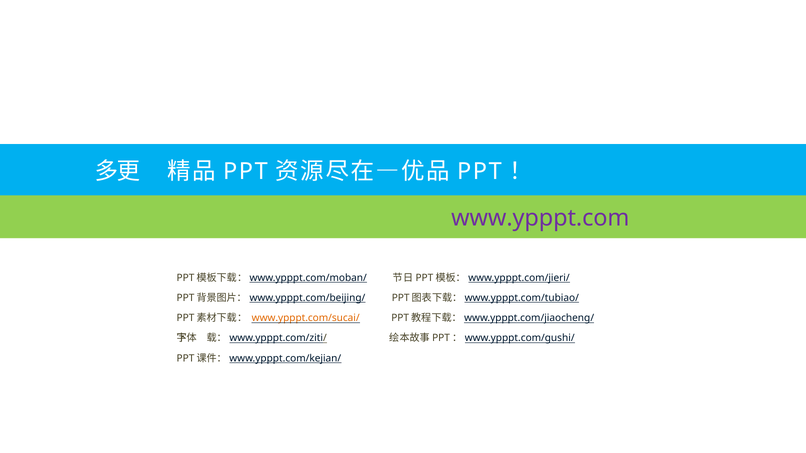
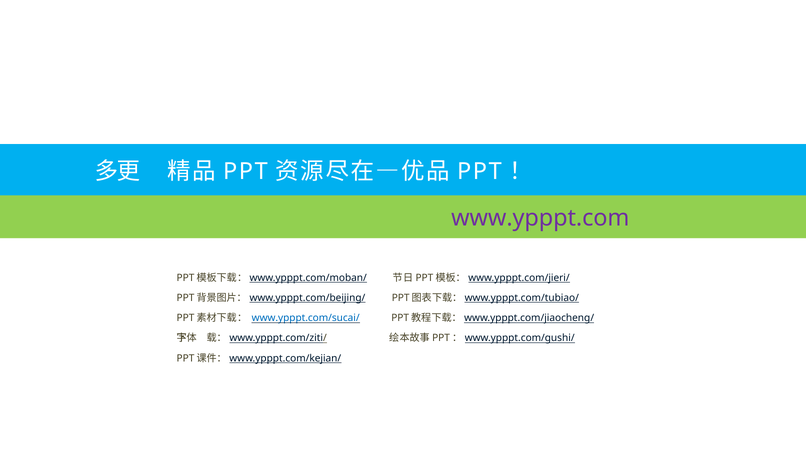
www.ypppt.com/sucai/ colour: orange -> blue
